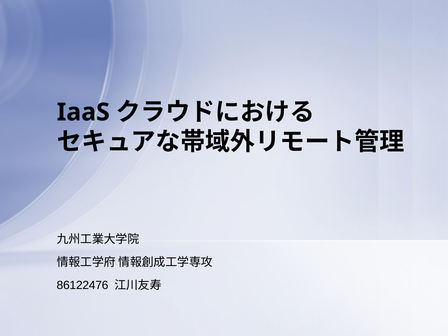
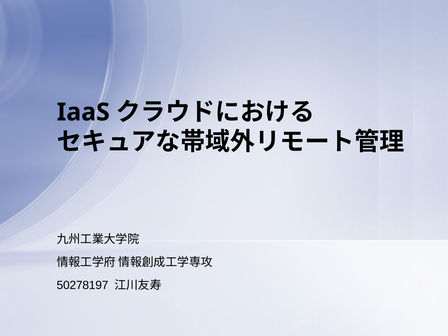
86122476: 86122476 -> 50278197
